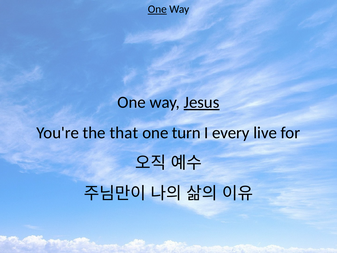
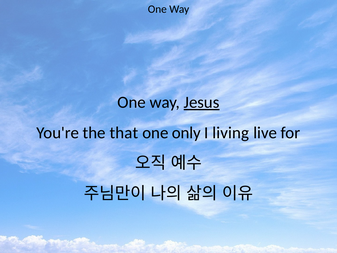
One at (157, 9) underline: present -> none
turn: turn -> only
every: every -> living
